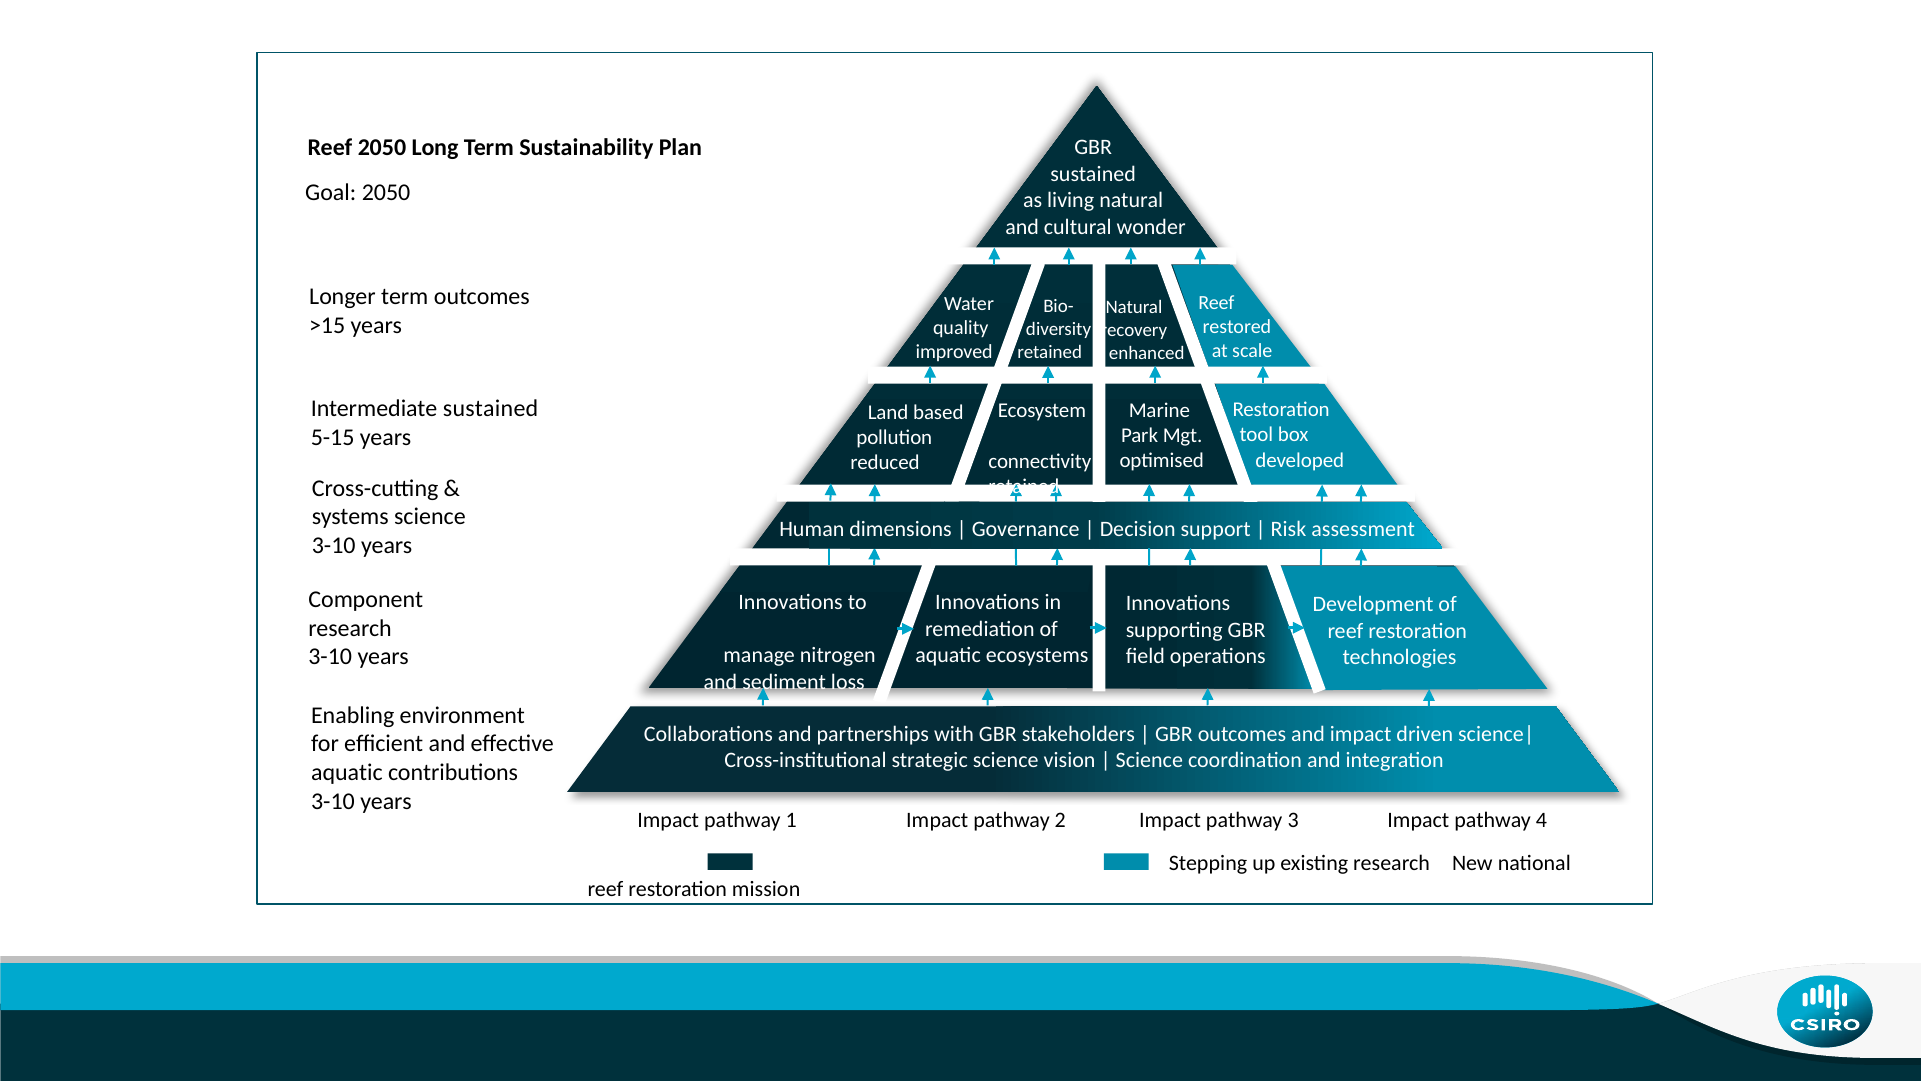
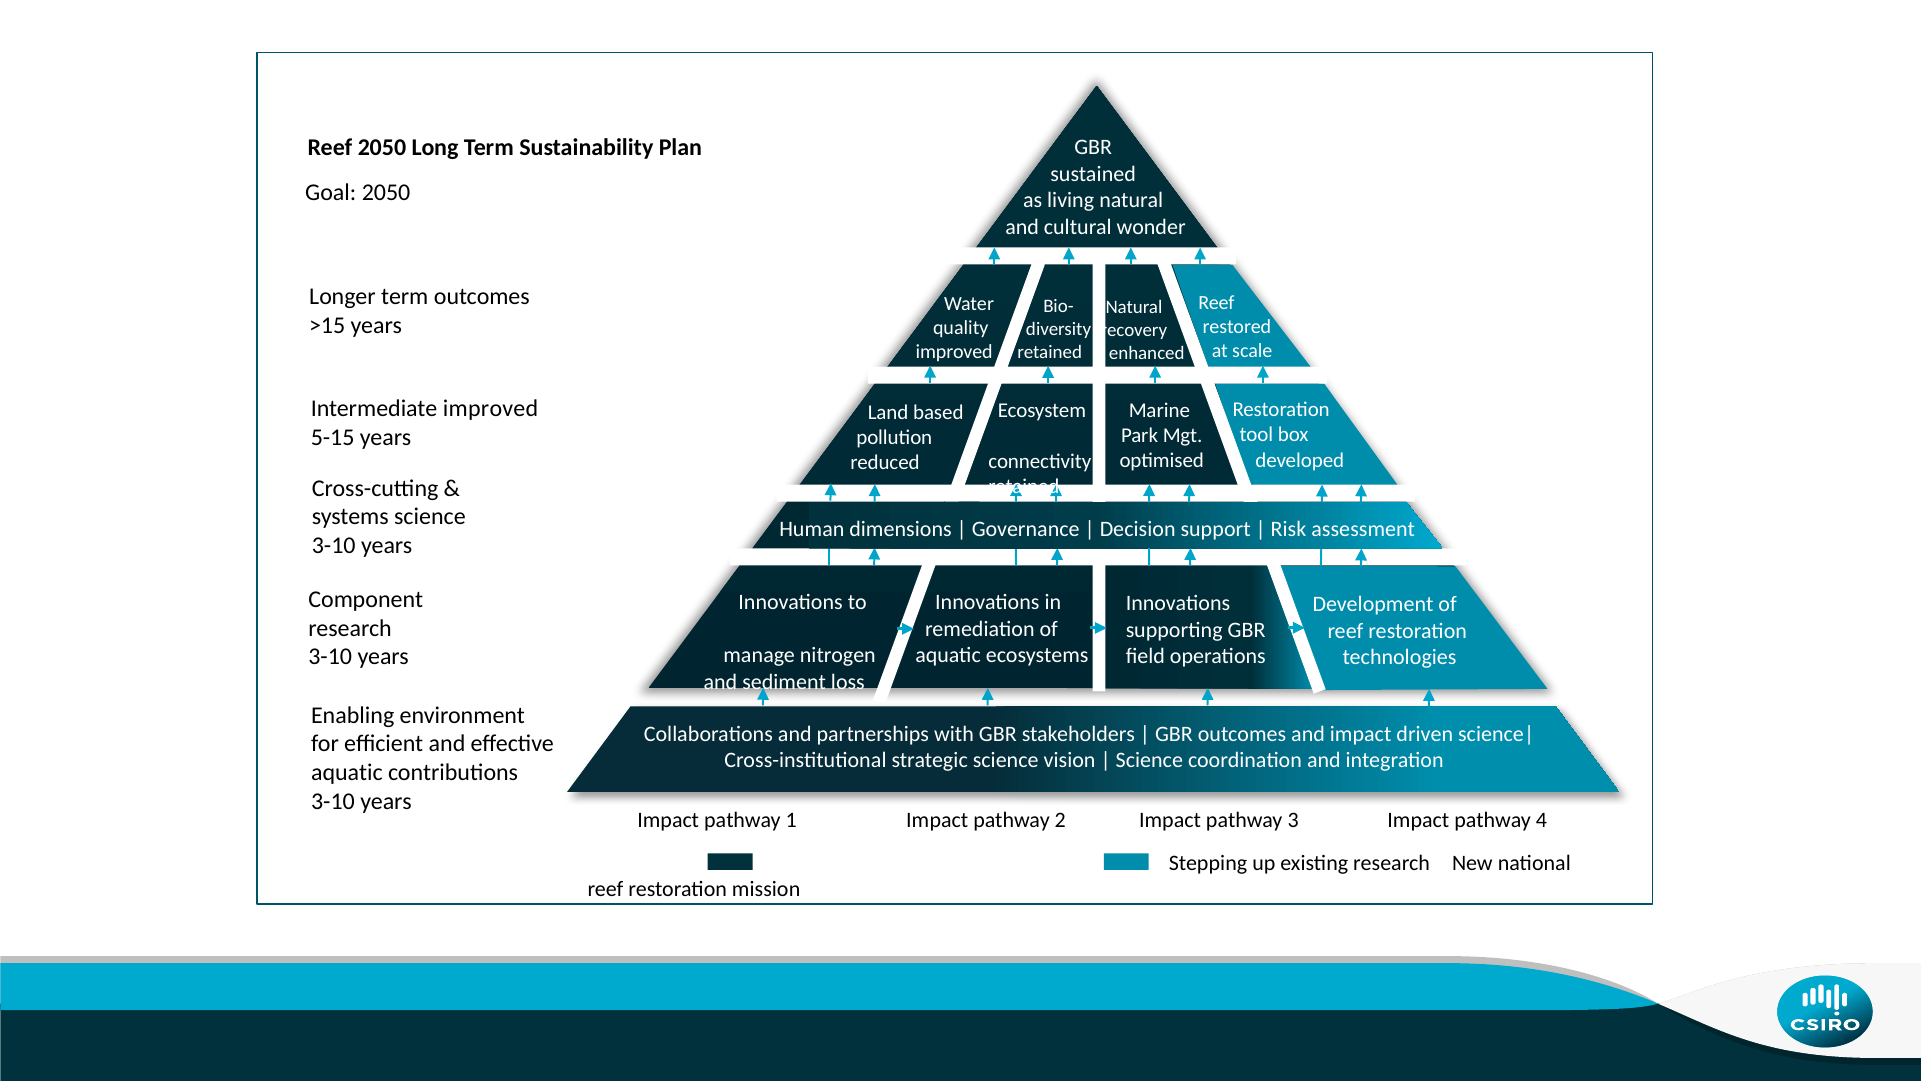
Intermediate sustained: sustained -> improved
